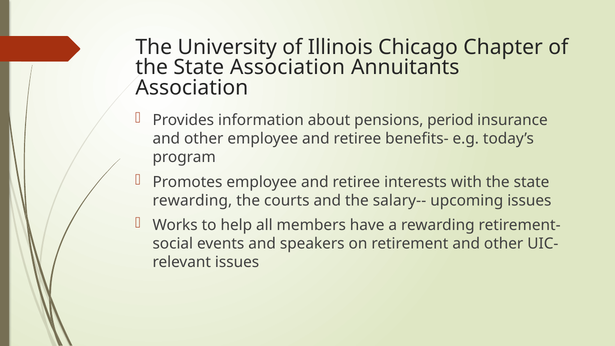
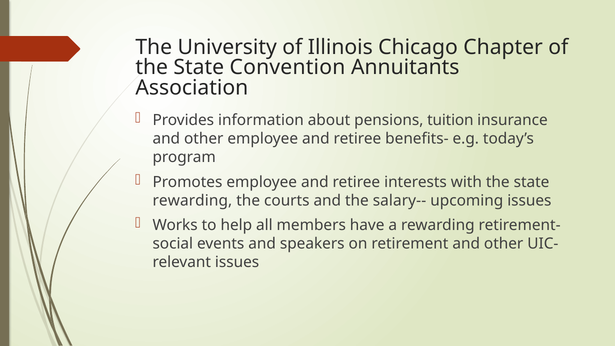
State Association: Association -> Convention
period: period -> tuition
